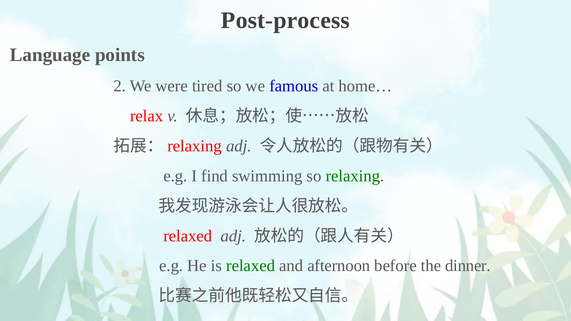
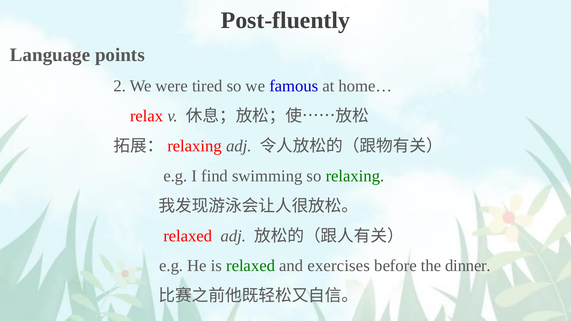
Post-process: Post-process -> Post-fluently
afternoon: afternoon -> exercises
